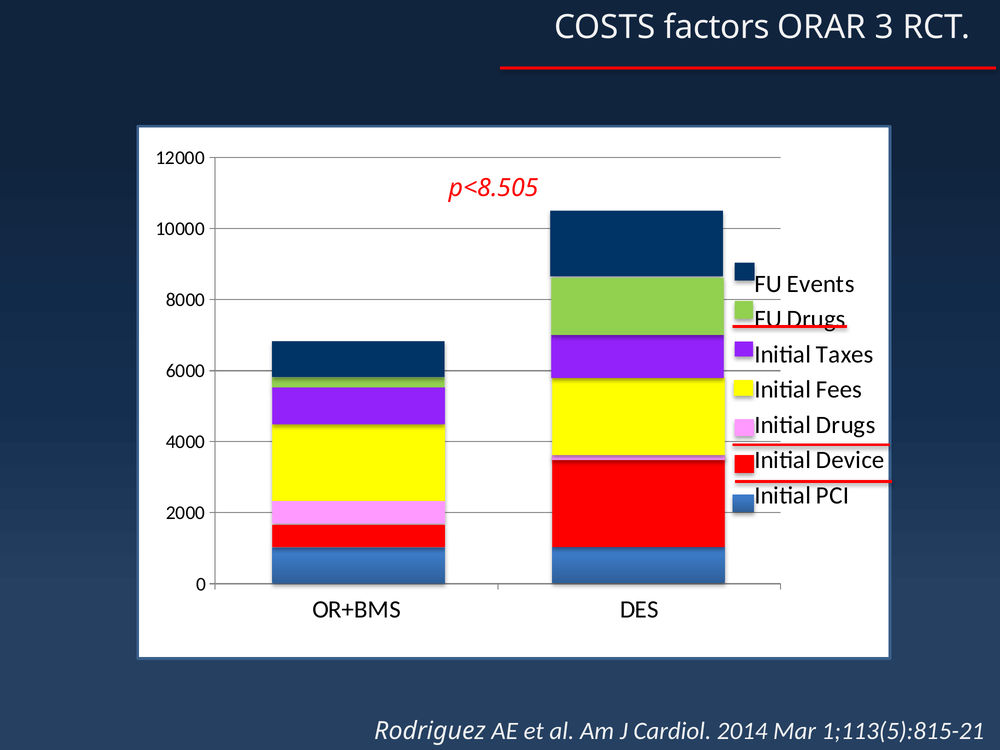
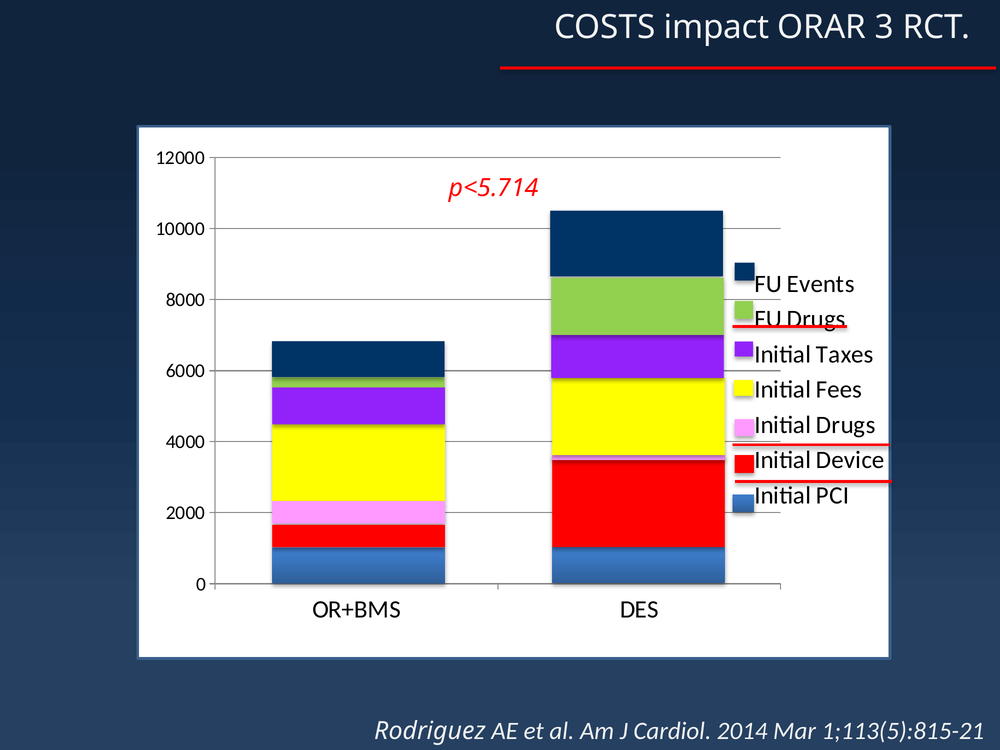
factors: factors -> impact
p<8.505: p<8.505 -> p<5.714
